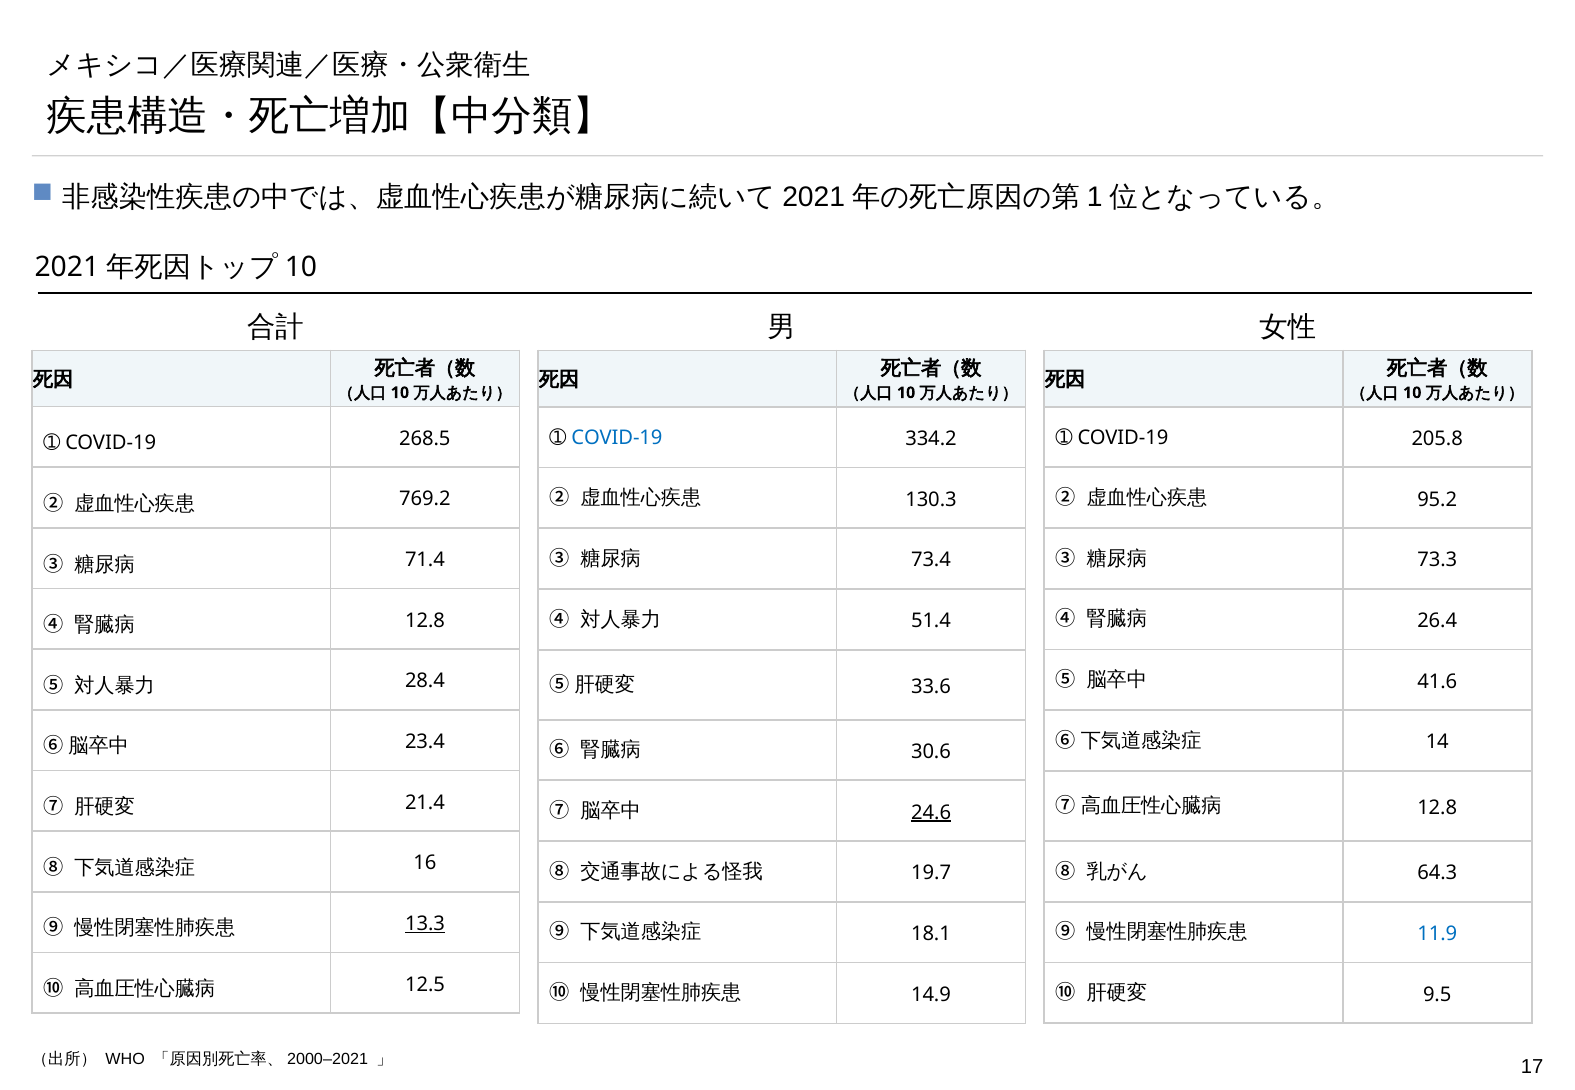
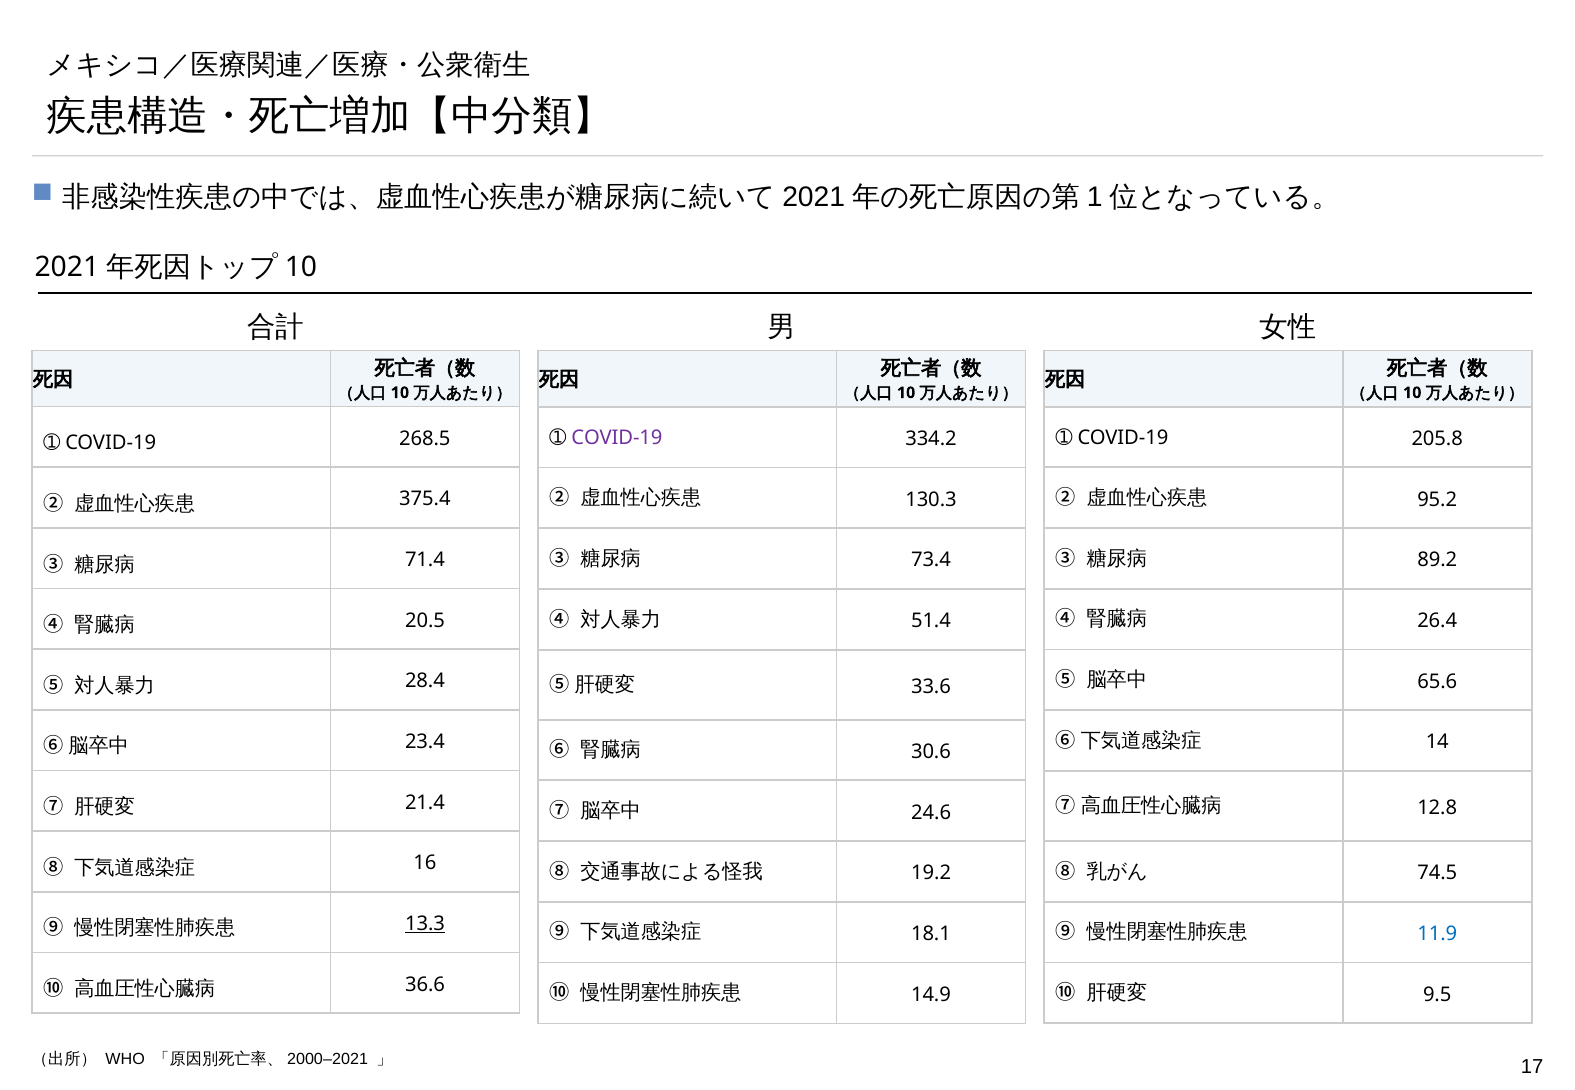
COVID-19 at (617, 438) colour: blue -> purple
769.2: 769.2 -> 375.4
73.3: 73.3 -> 89.2
12.8 at (425, 621): 12.8 -> 20.5
41.6: 41.6 -> 65.6
24.6 underline: present -> none
19.7: 19.7 -> 19.2
64.3: 64.3 -> 74.5
12.5: 12.5 -> 36.6
